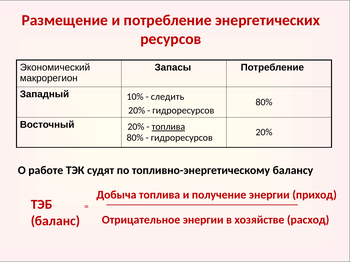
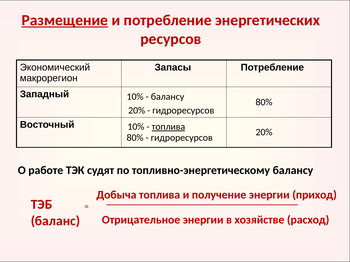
Размещение underline: none -> present
следить at (168, 97): следить -> балансу
20% at (136, 127): 20% -> 10%
